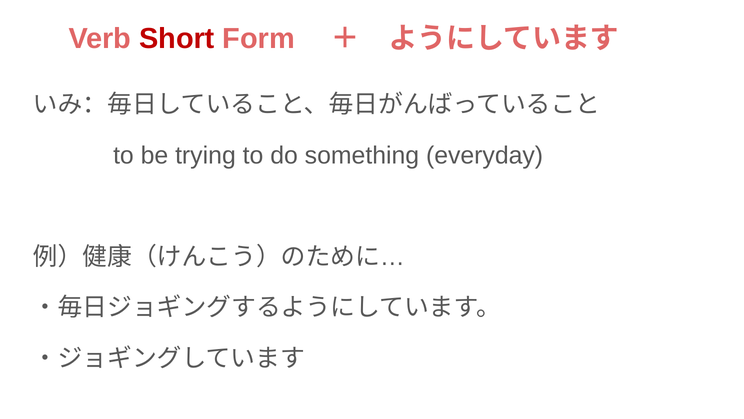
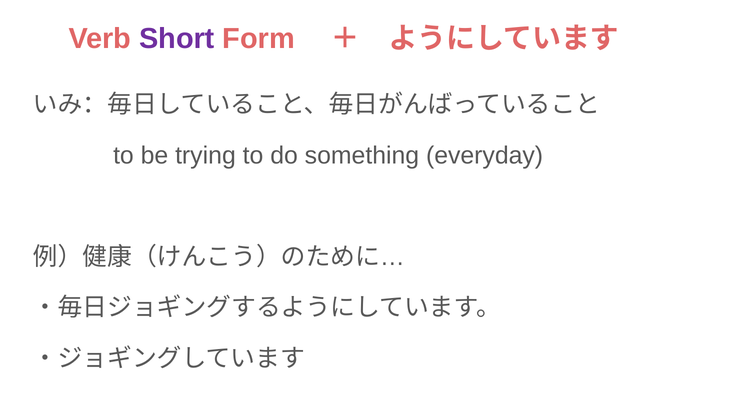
Short colour: red -> purple
